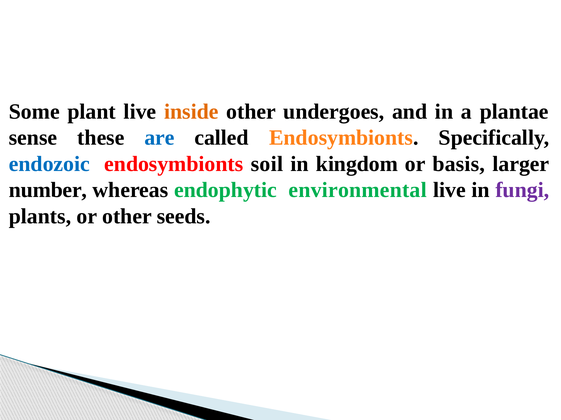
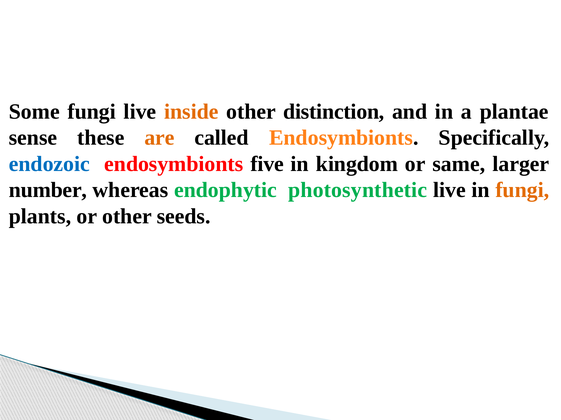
Some plant: plant -> fungi
undergoes: undergoes -> distinction
are colour: blue -> orange
soil: soil -> five
basis: basis -> same
environmental: environmental -> photosynthetic
fungi at (522, 190) colour: purple -> orange
